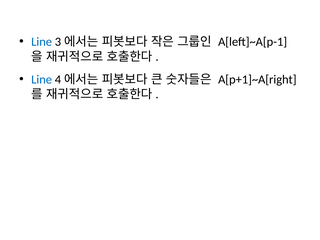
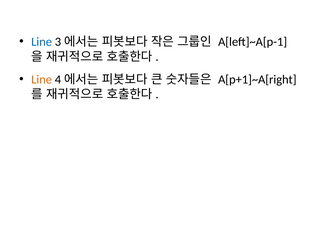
Line at (42, 79) colour: blue -> orange
